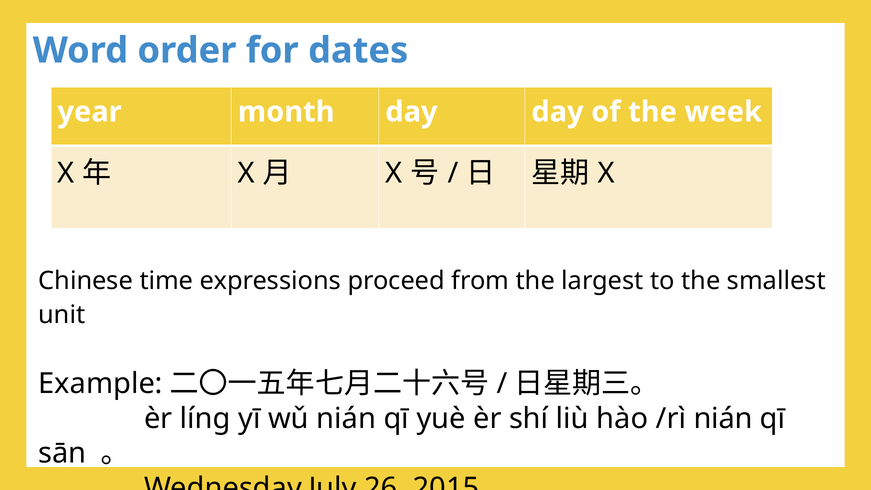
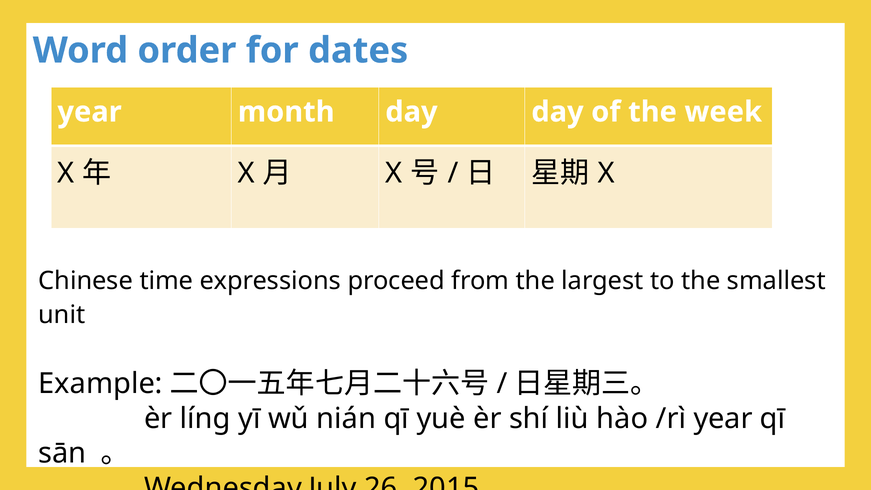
/rì nián: nián -> year
